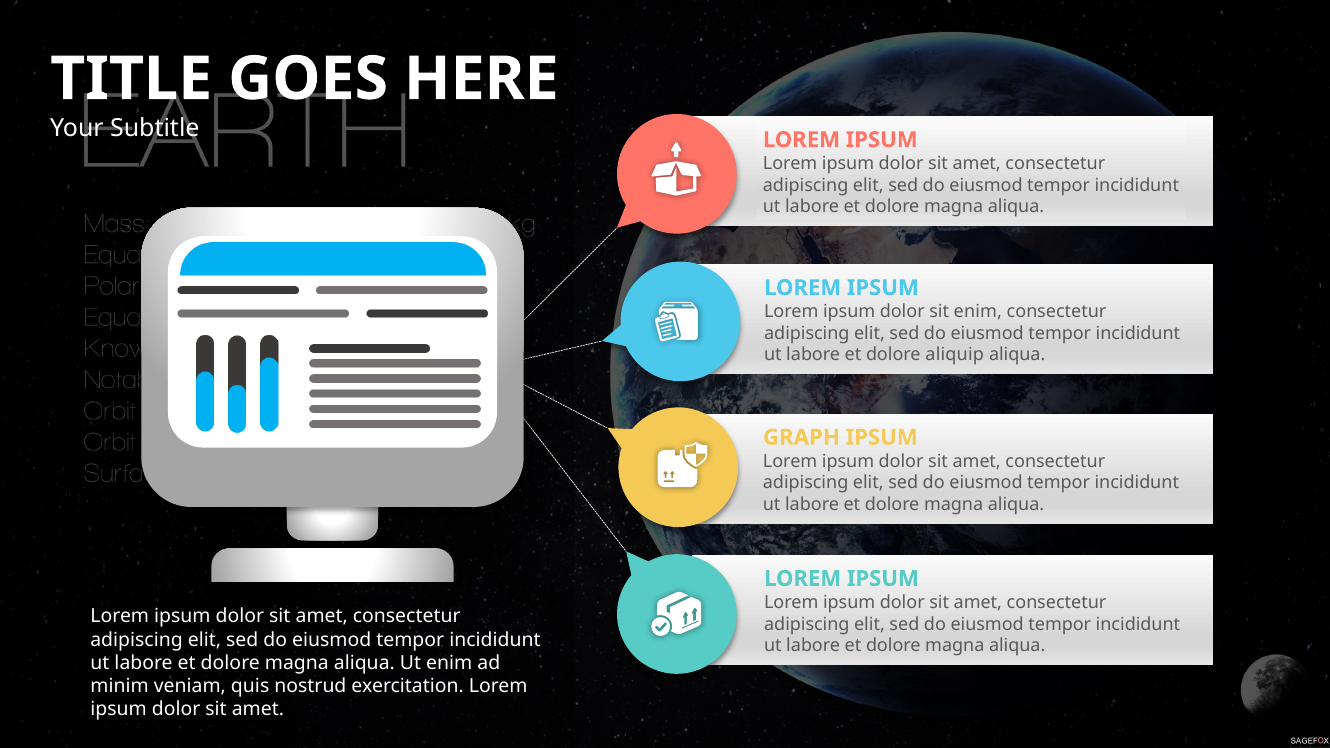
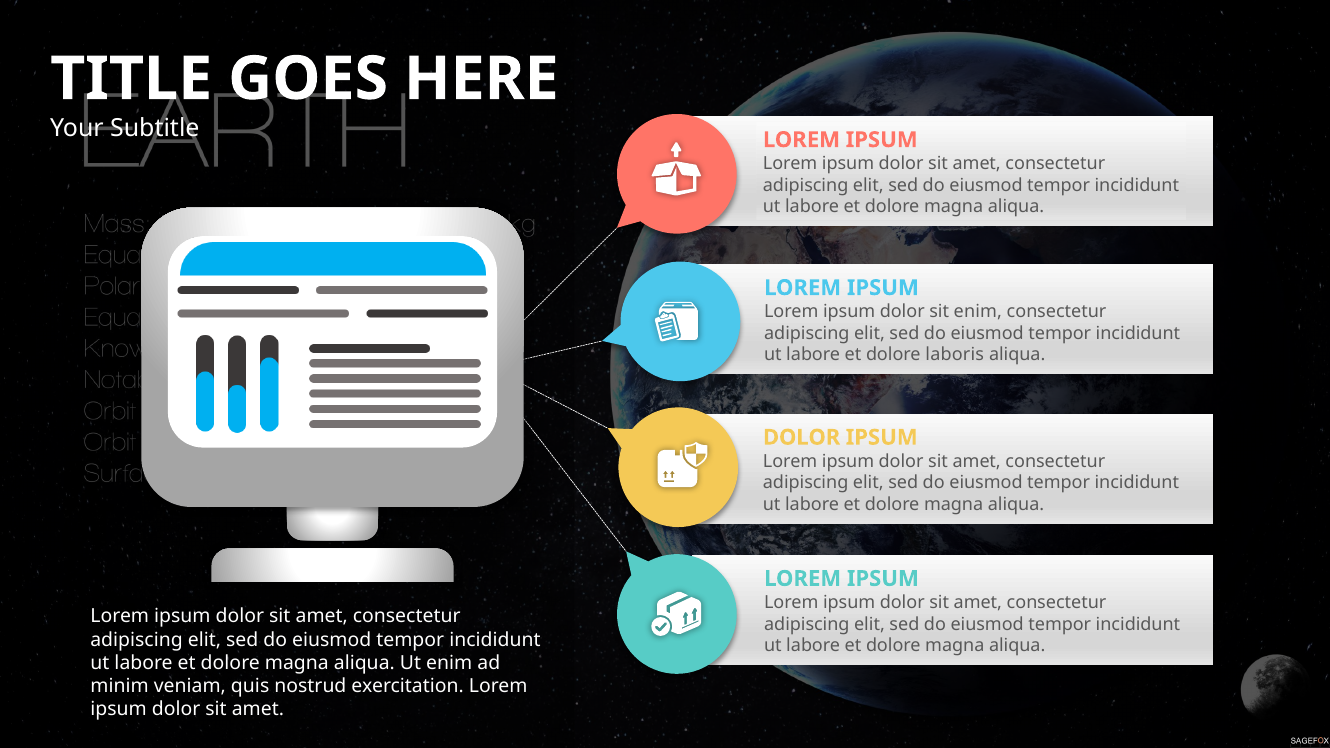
aliquip: aliquip -> laboris
GRAPH at (801, 437): GRAPH -> DOLOR
